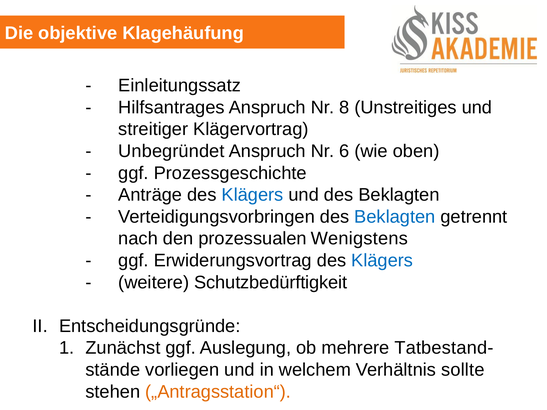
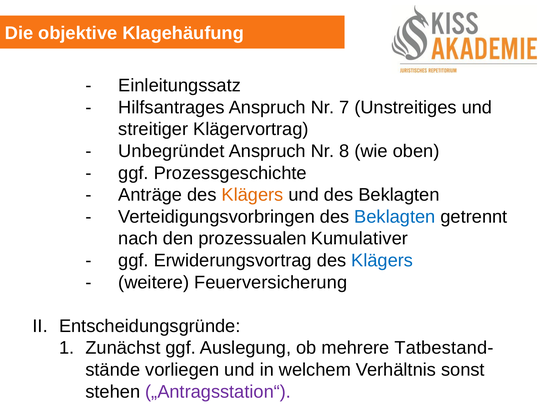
8: 8 -> 7
6: 6 -> 8
Klägers at (253, 195) colour: blue -> orange
Wenigstens: Wenigstens -> Kumulativer
Schutzbedürftigkeit: Schutzbedürftigkeit -> Feuerversicherung
sollte: sollte -> sonst
„Antragsstation“ colour: orange -> purple
